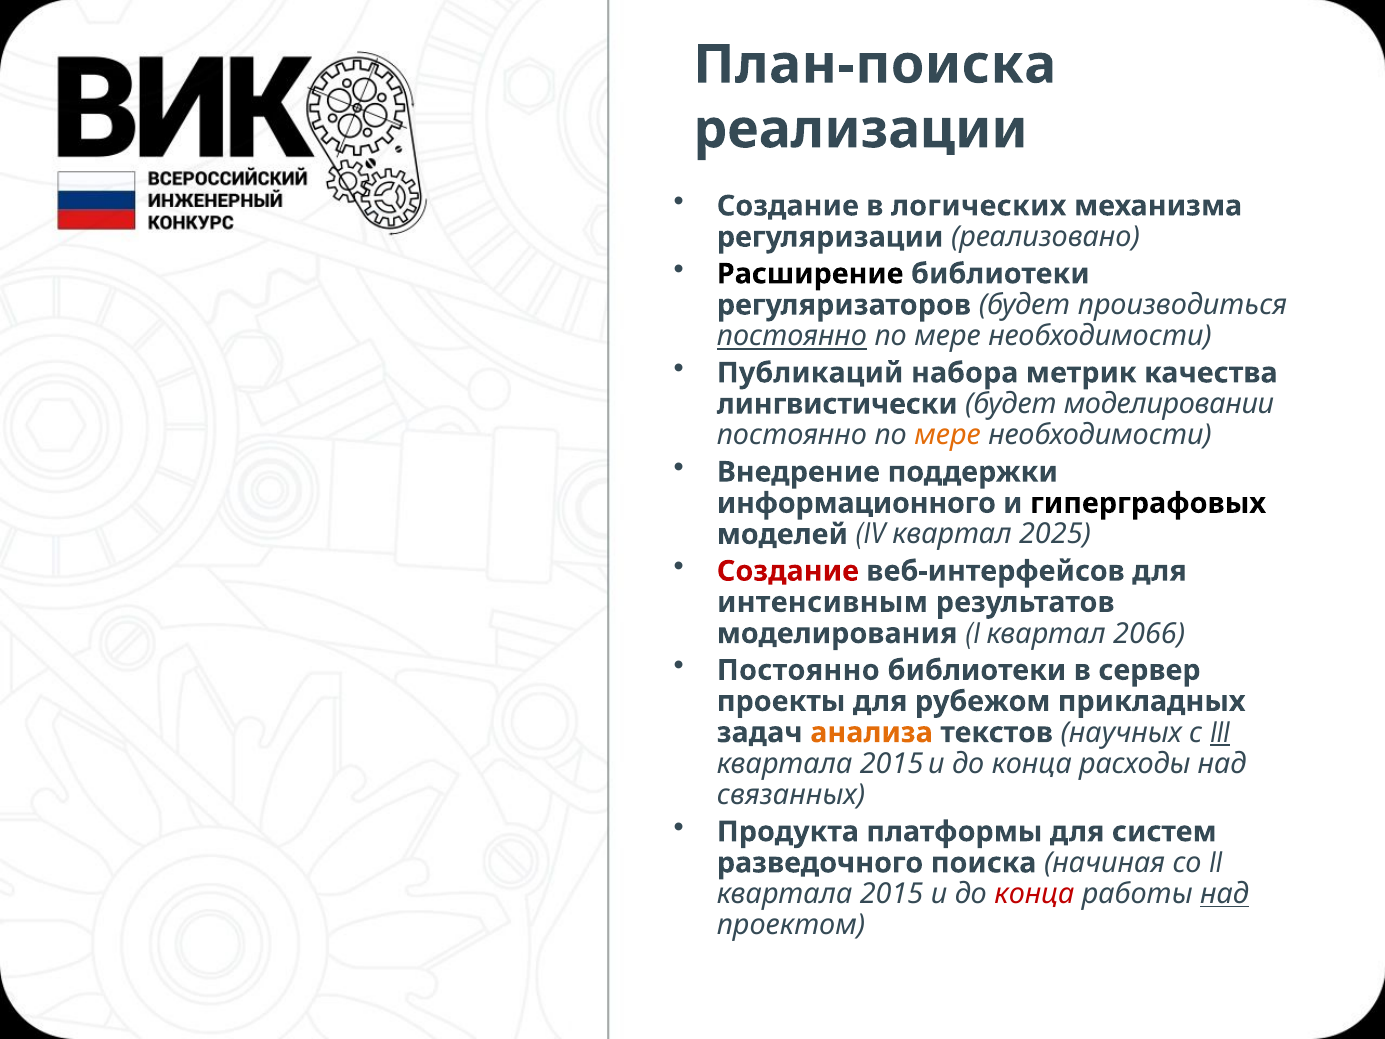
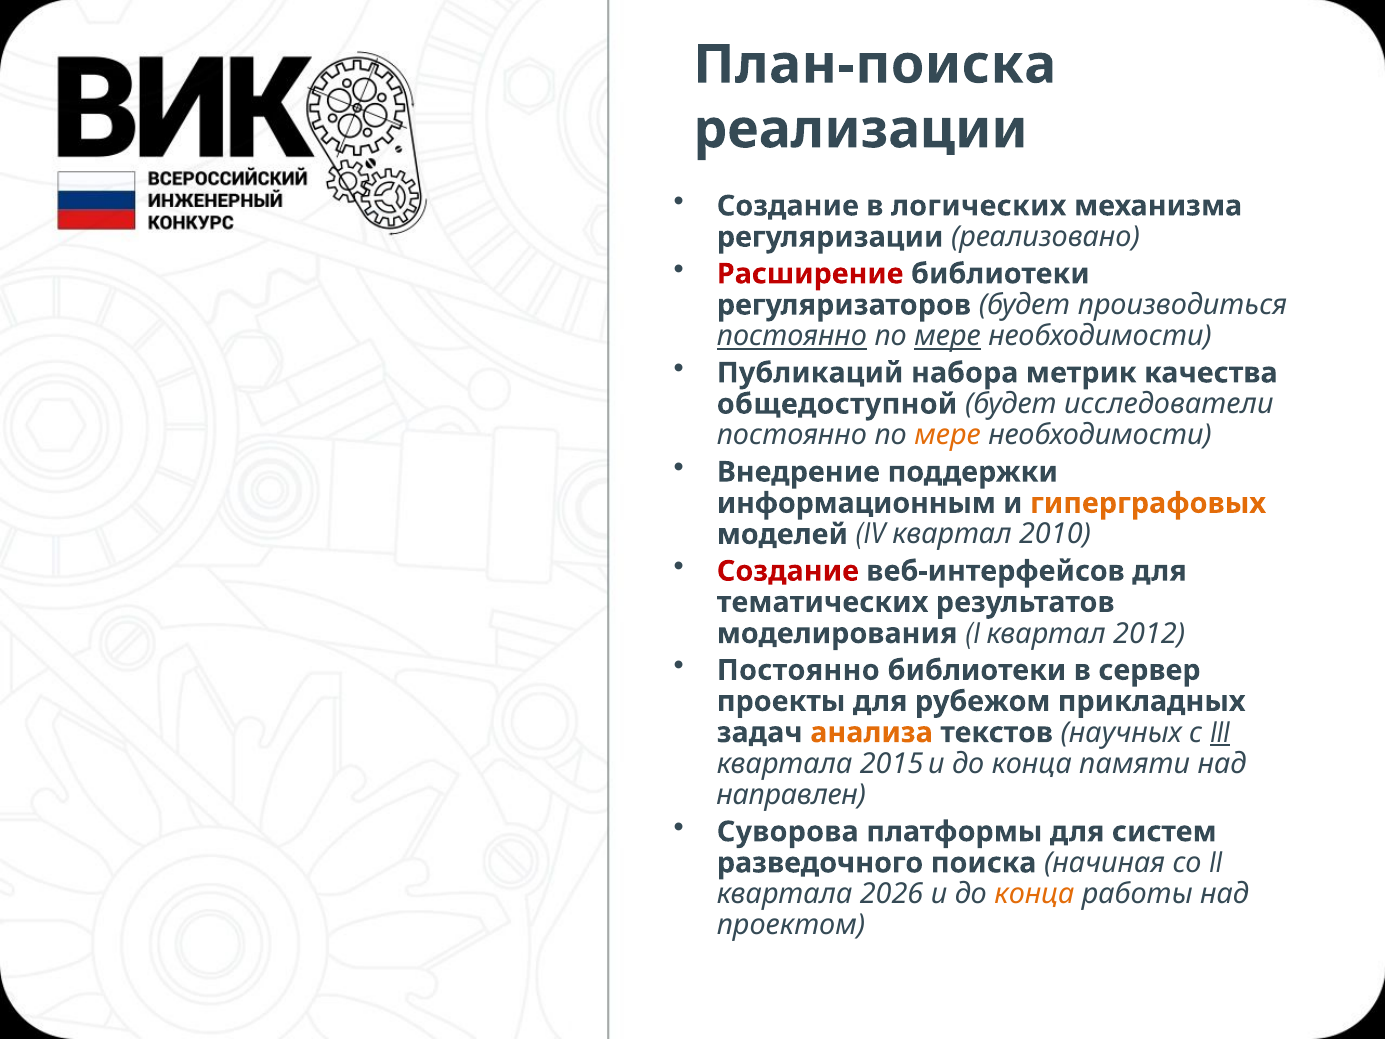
Расширение colour: black -> red
мере at (948, 336) underline: none -> present
лингвистически: лингвистически -> общедоступной
моделировании: моделировании -> исследователи
информационного: информационного -> информационным
гиперграфовых colour: black -> orange
2025: 2025 -> 2010
интенсивным: интенсивным -> тематических
2066: 2066 -> 2012
расходы: расходы -> памяти
связанных: связанных -> направлен
Продукта: Продукта -> Суворова
2015 at (892, 894): 2015 -> 2026
конца at (1034, 894) colour: red -> orange
над at (1225, 894) underline: present -> none
